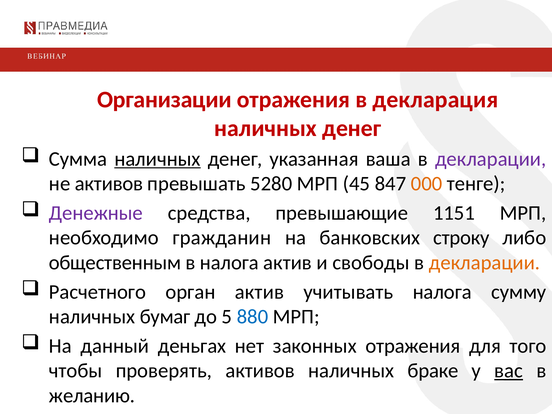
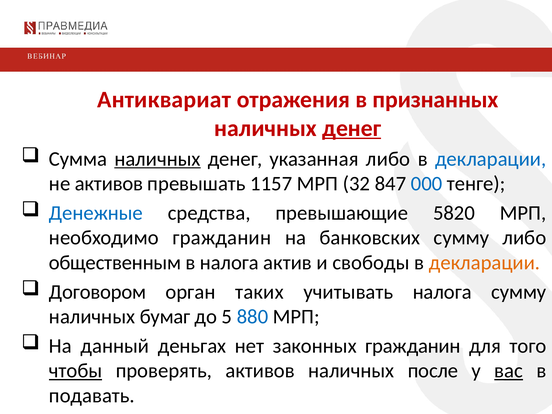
Организации: Организации -> Антиквариат
декларация: декларация -> признанных
денег at (352, 128) underline: none -> present
указанная ваша: ваша -> либо
декларации at (491, 159) colour: purple -> blue
5280: 5280 -> 1157
45: 45 -> 32
000 colour: orange -> blue
Денежные colour: purple -> blue
1151: 1151 -> 5820
банковских строку: строку -> сумму
Расчетного: Расчетного -> Договором
орган актив: актив -> таких
законных отражения: отражения -> гражданин
чтобы underline: none -> present
браке: браке -> после
желанию: желанию -> подавать
